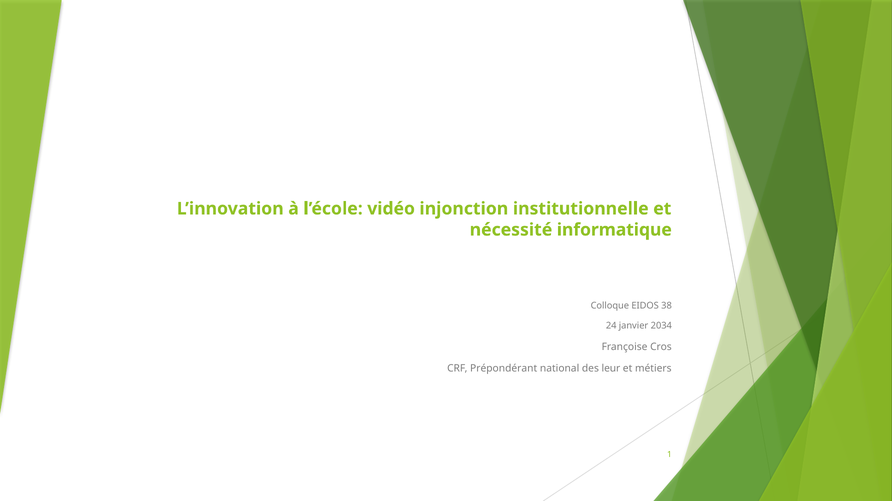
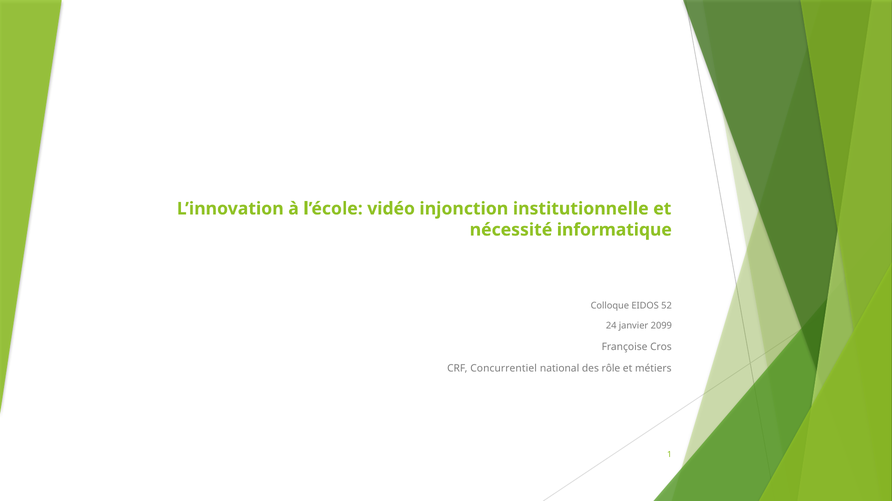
38: 38 -> 52
2034: 2034 -> 2099
Prépondérant: Prépondérant -> Concurrentiel
leur: leur -> rôle
